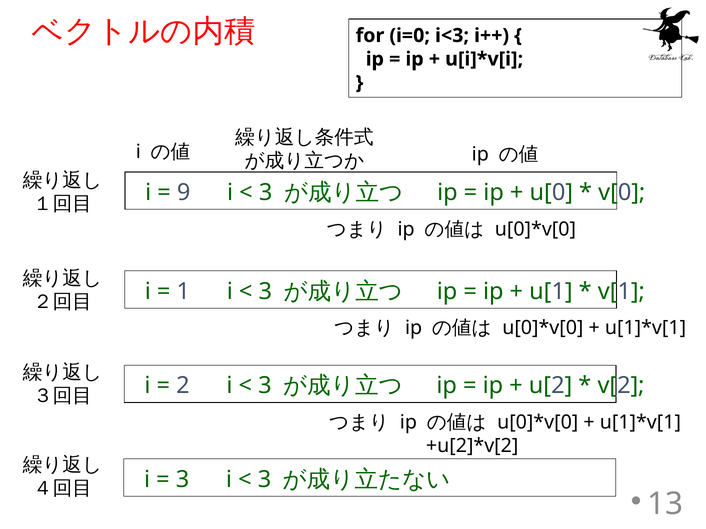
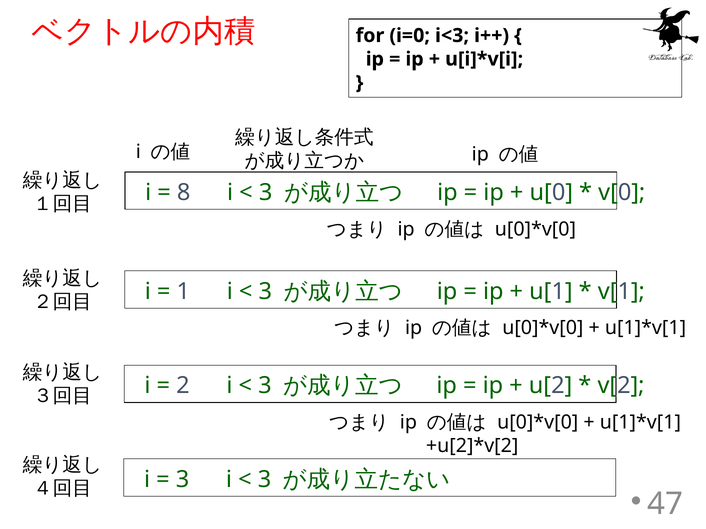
9: 9 -> 8
13: 13 -> 47
